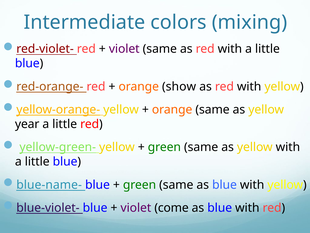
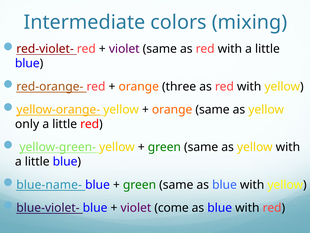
show: show -> three
year: year -> only
